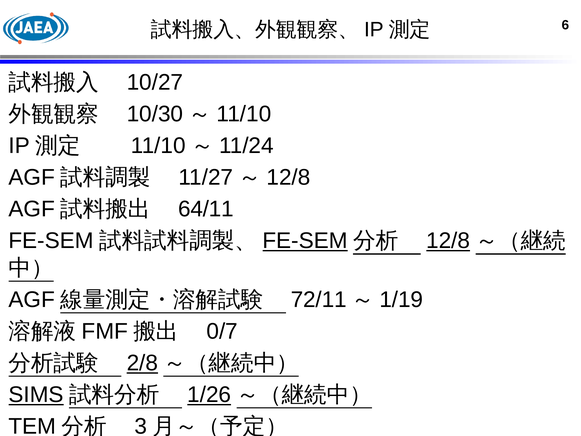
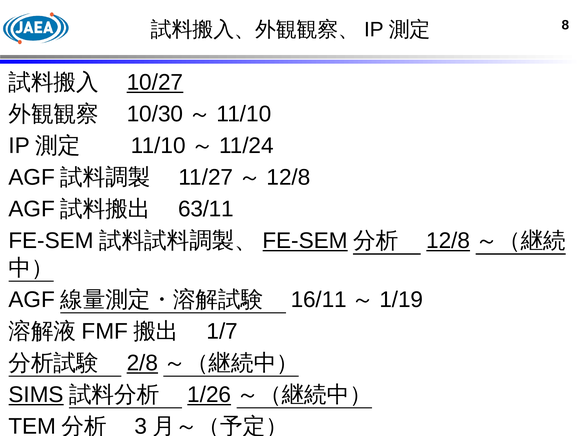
6: 6 -> 8
10/27 underline: none -> present
64/11: 64/11 -> 63/11
72/11: 72/11 -> 16/11
0/7: 0/7 -> 1/7
